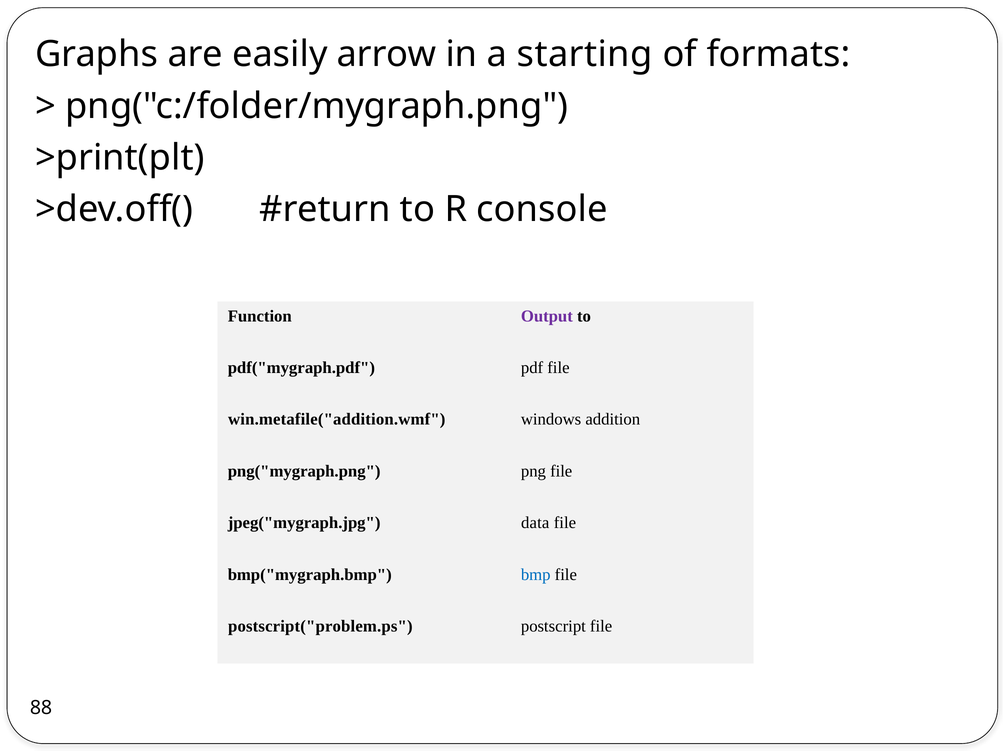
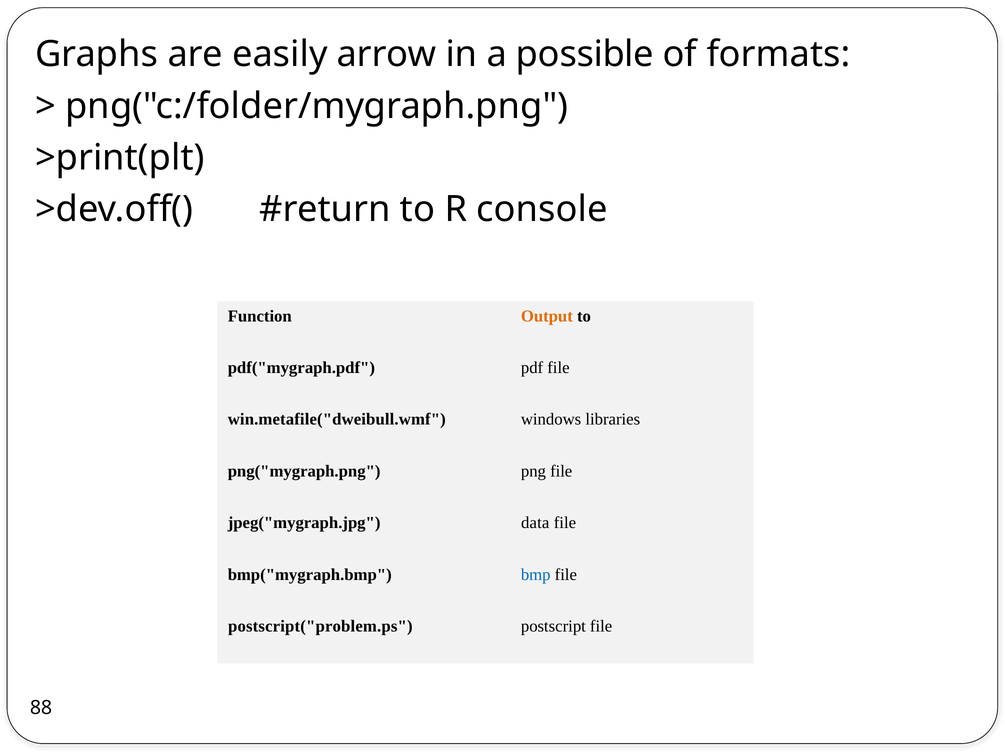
starting: starting -> possible
Output colour: purple -> orange
win.metafile("addition.wmf: win.metafile("addition.wmf -> win.metafile("dweibull.wmf
addition: addition -> libraries
